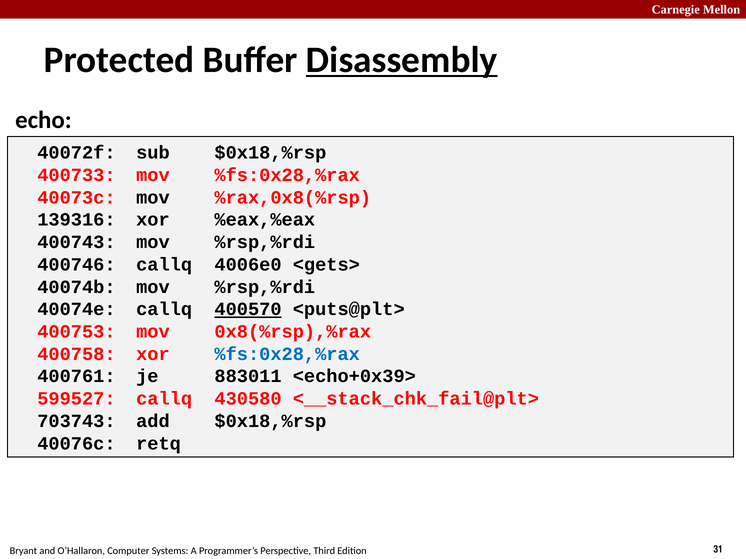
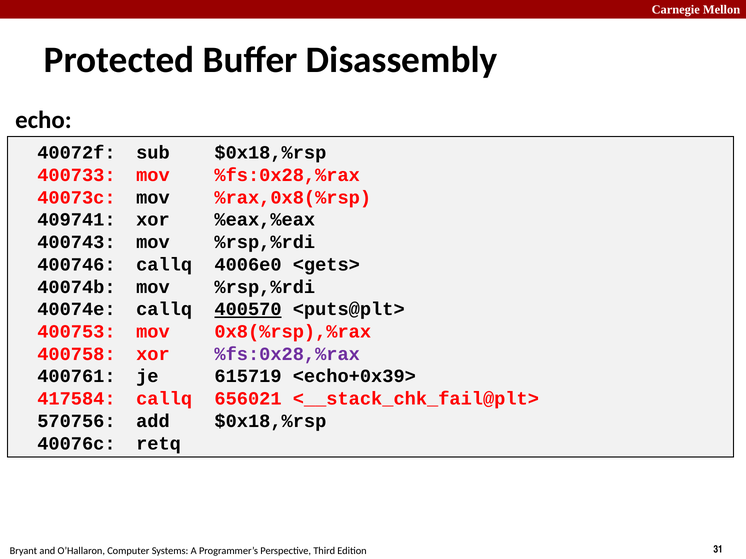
Disassembly underline: present -> none
139316: 139316 -> 409741
%fs:0x28,%rax at (287, 354) colour: blue -> purple
883011: 883011 -> 615719
599527: 599527 -> 417584
430580: 430580 -> 656021
703743: 703743 -> 570756
